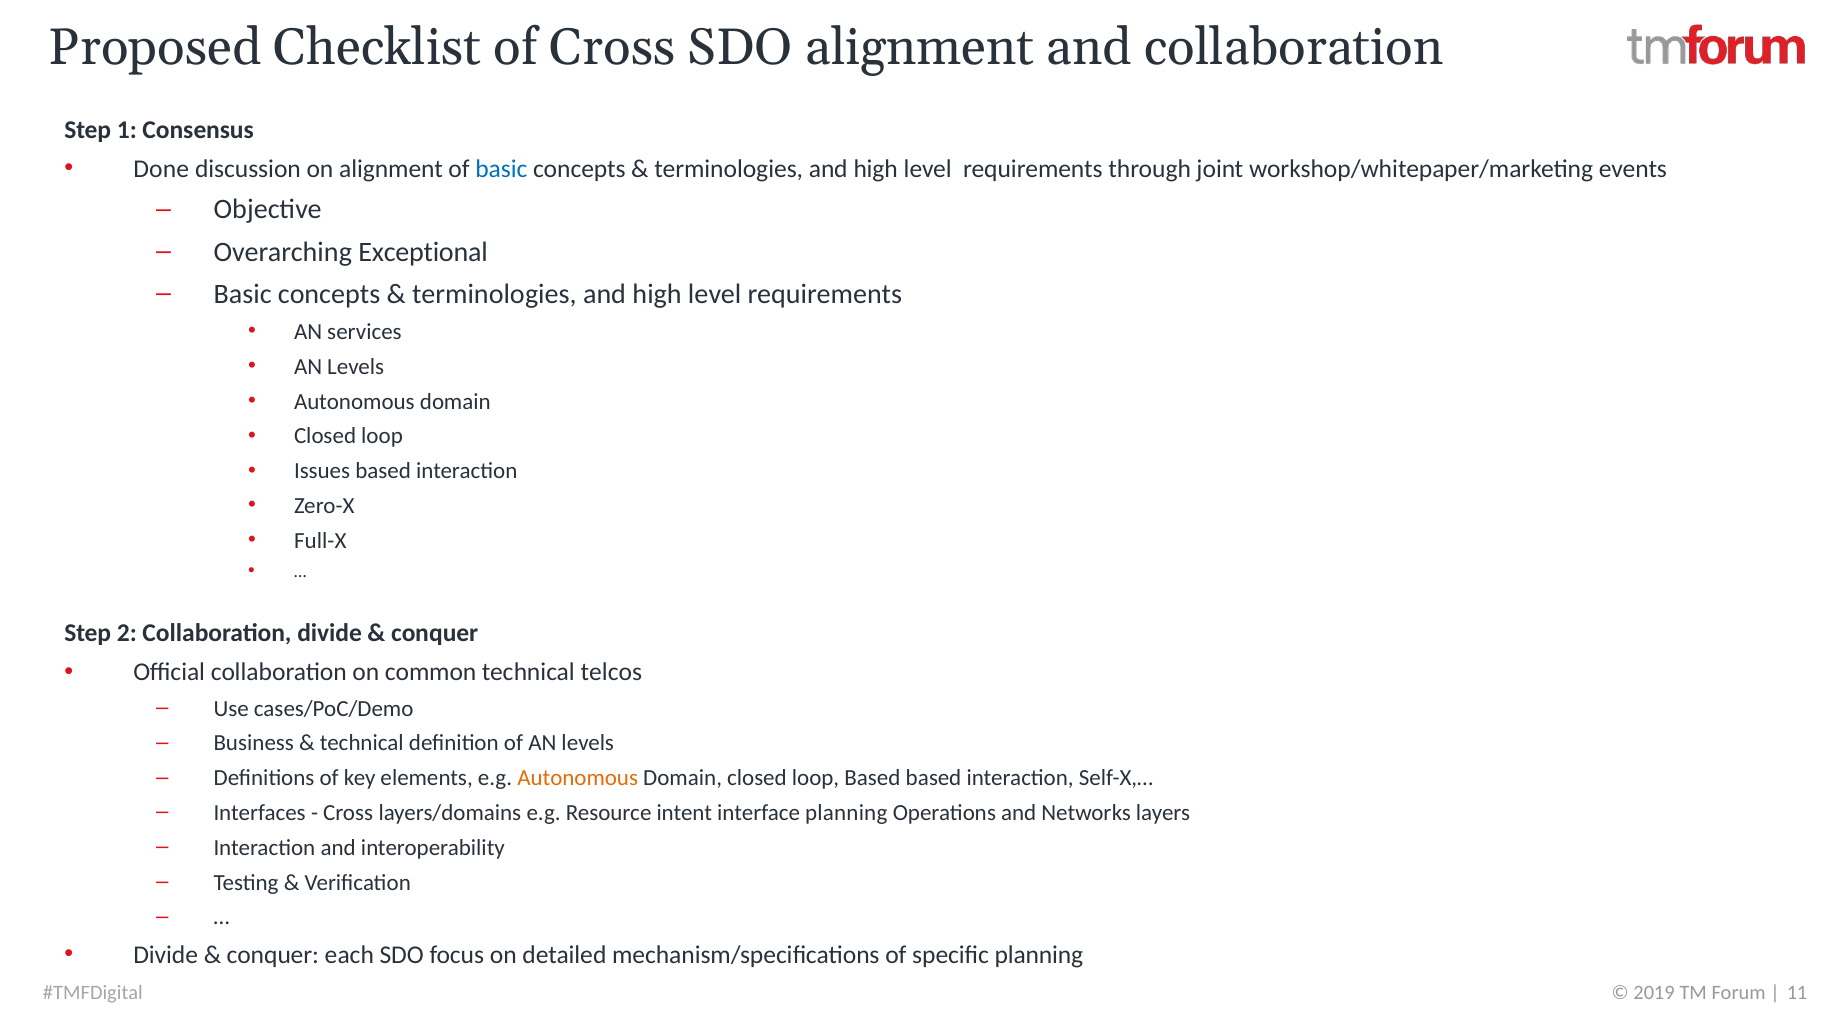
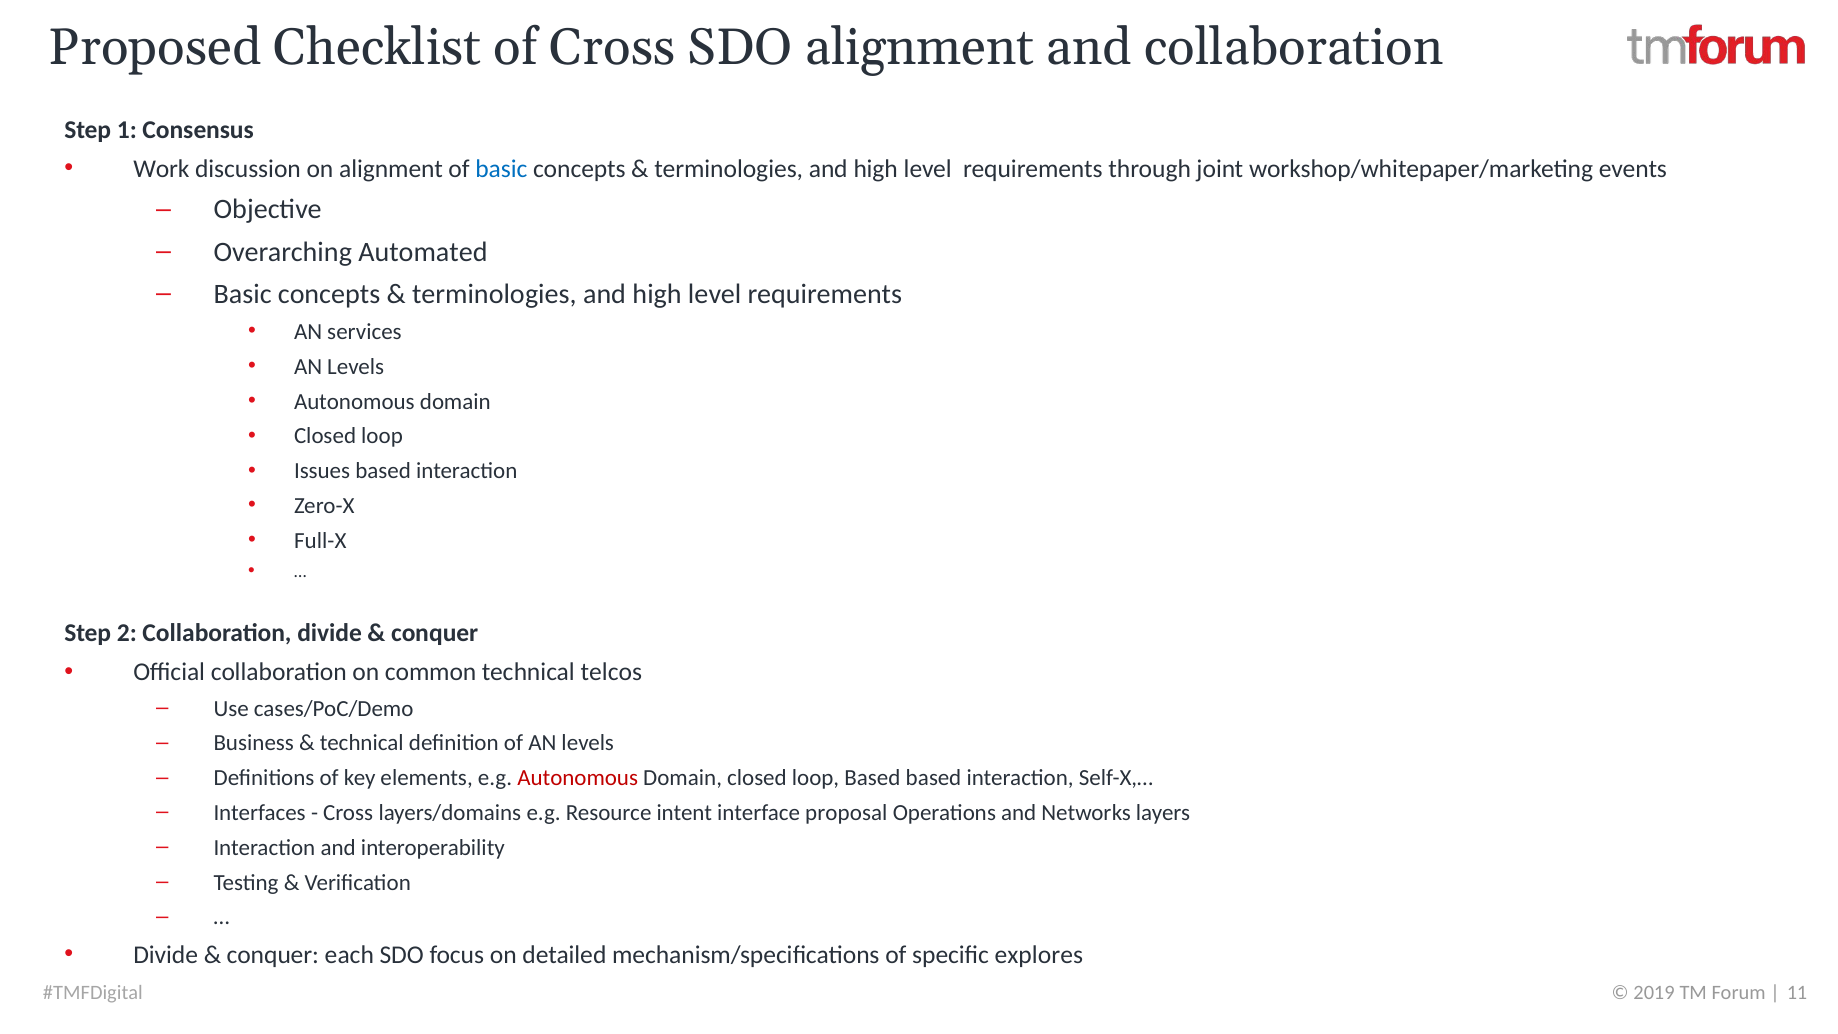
Done: Done -> Work
Exceptional: Exceptional -> Automated
Autonomous at (578, 778) colour: orange -> red
interface planning: planning -> proposal
specific planning: planning -> explores
